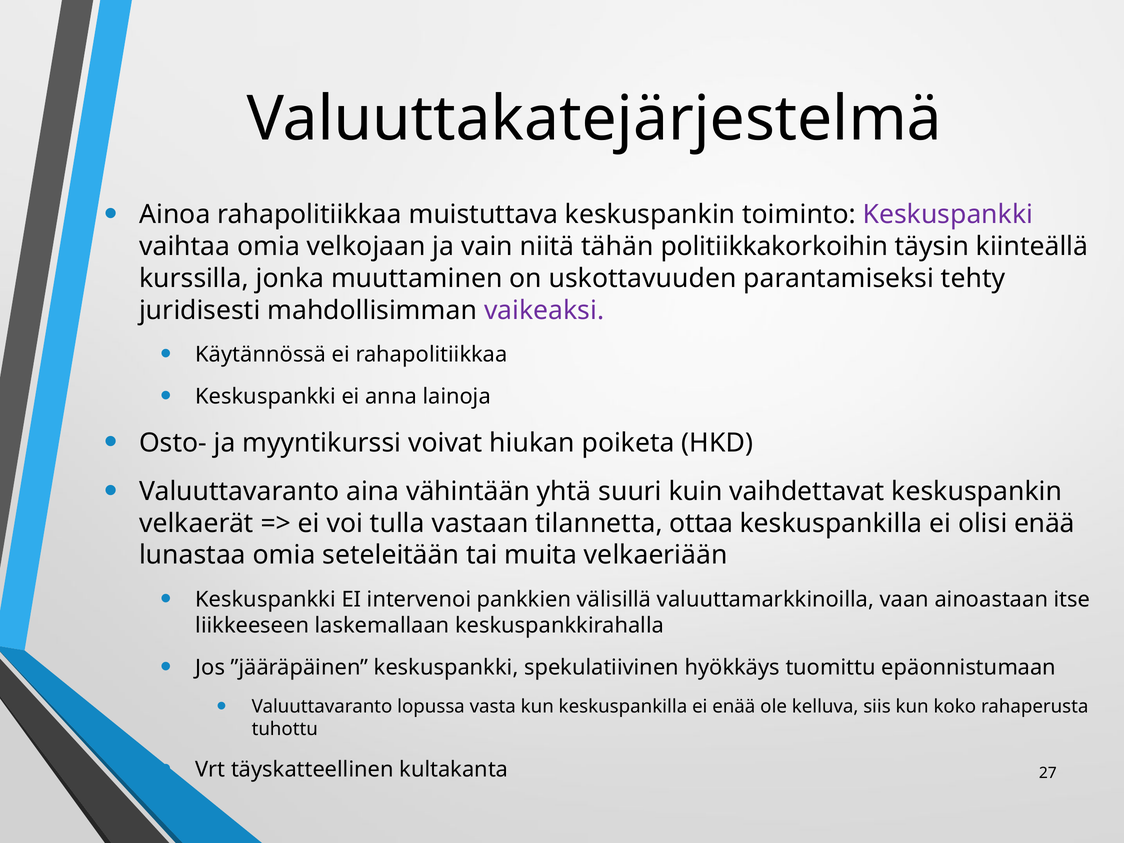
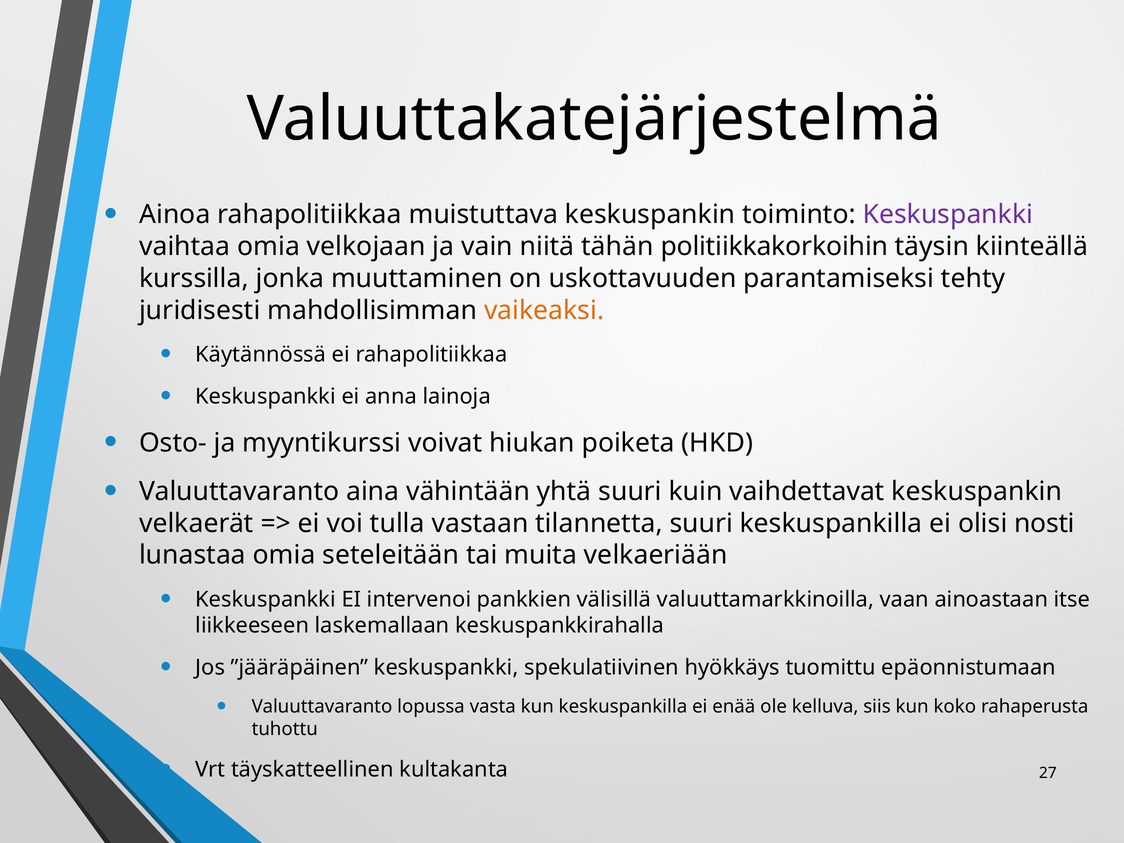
vaikeaksi colour: purple -> orange
tilannetta ottaa: ottaa -> suuri
olisi enää: enää -> nosti
